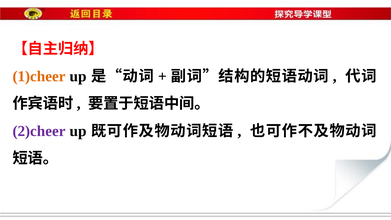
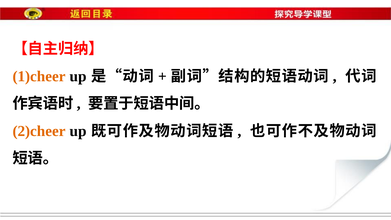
2)cheer colour: purple -> orange
